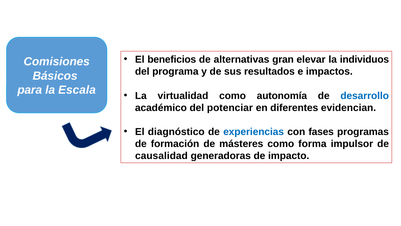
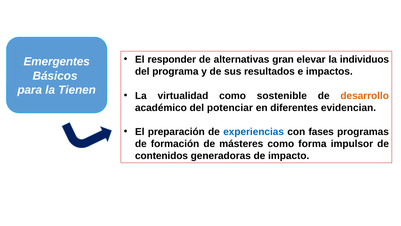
beneficios: beneficios -> responder
Comisiones: Comisiones -> Emergentes
Escala: Escala -> Tienen
autonomía: autonomía -> sostenible
desarrollo colour: blue -> orange
diagnóstico: diagnóstico -> preparación
causalidad: causalidad -> contenidos
